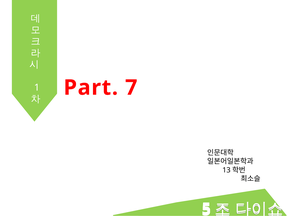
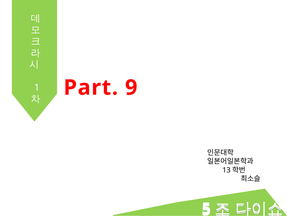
7: 7 -> 9
